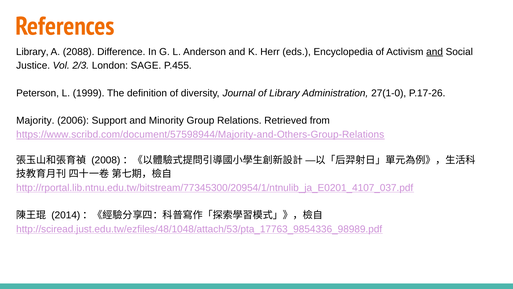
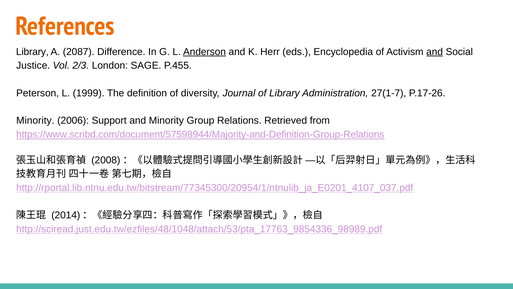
2088: 2088 -> 2087
Anderson underline: none -> present
27(1-0: 27(1-0 -> 27(1-7
Majority at (35, 121): Majority -> Minority
https://www.scribd.com/document/57598944/Majority-and-Others-Group-Relations: https://www.scribd.com/document/57598944/Majority-and-Others-Group-Relations -> https://www.scribd.com/document/57598944/Majority-and-Definition-Group-Relations
